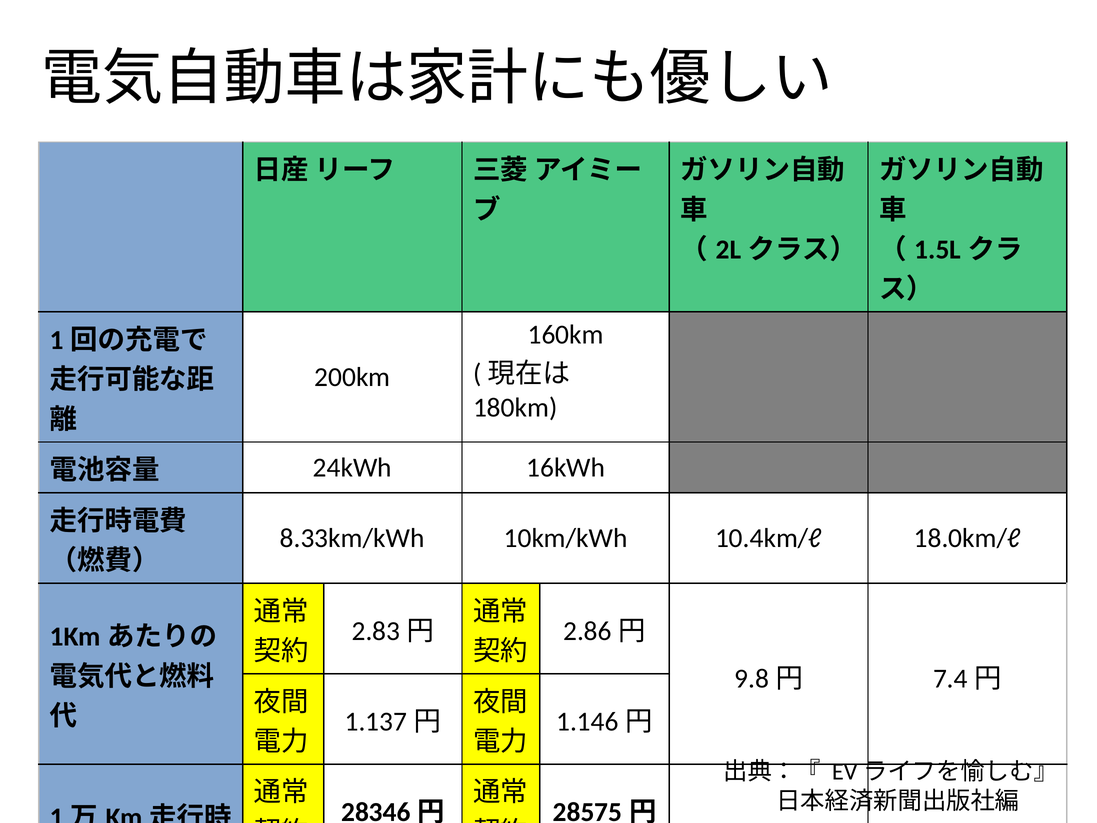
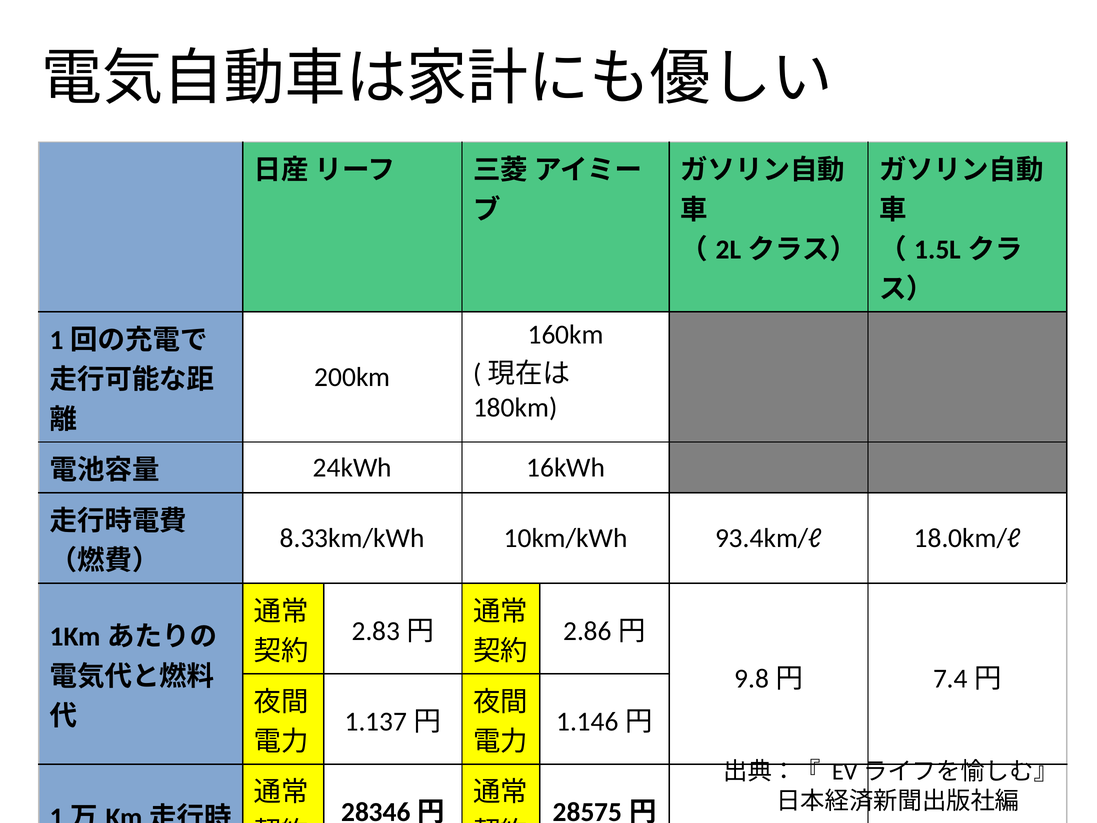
10.4km/ℓ: 10.4km/ℓ -> 93.4km/ℓ
